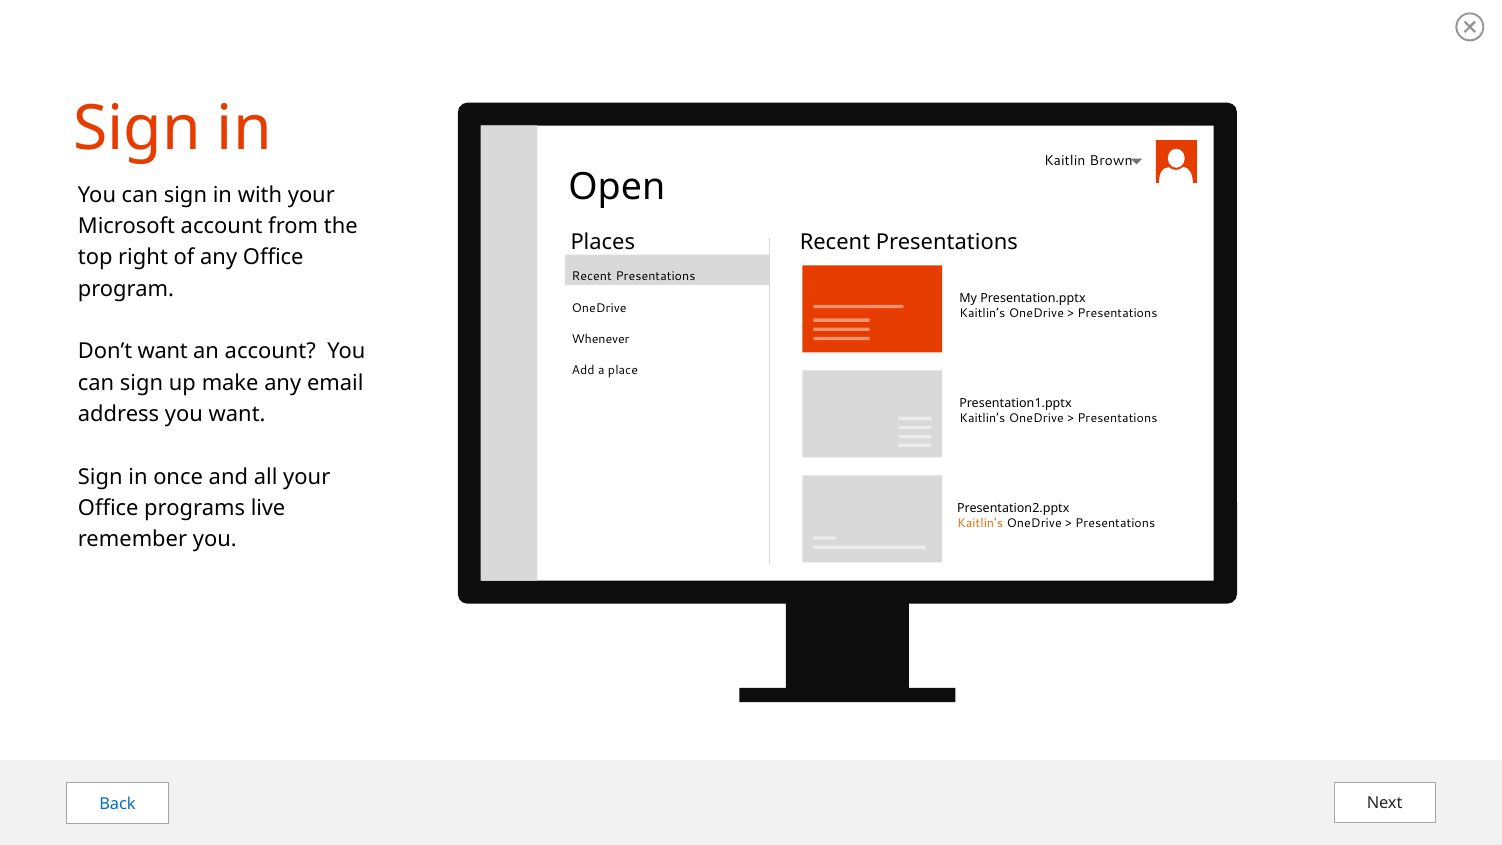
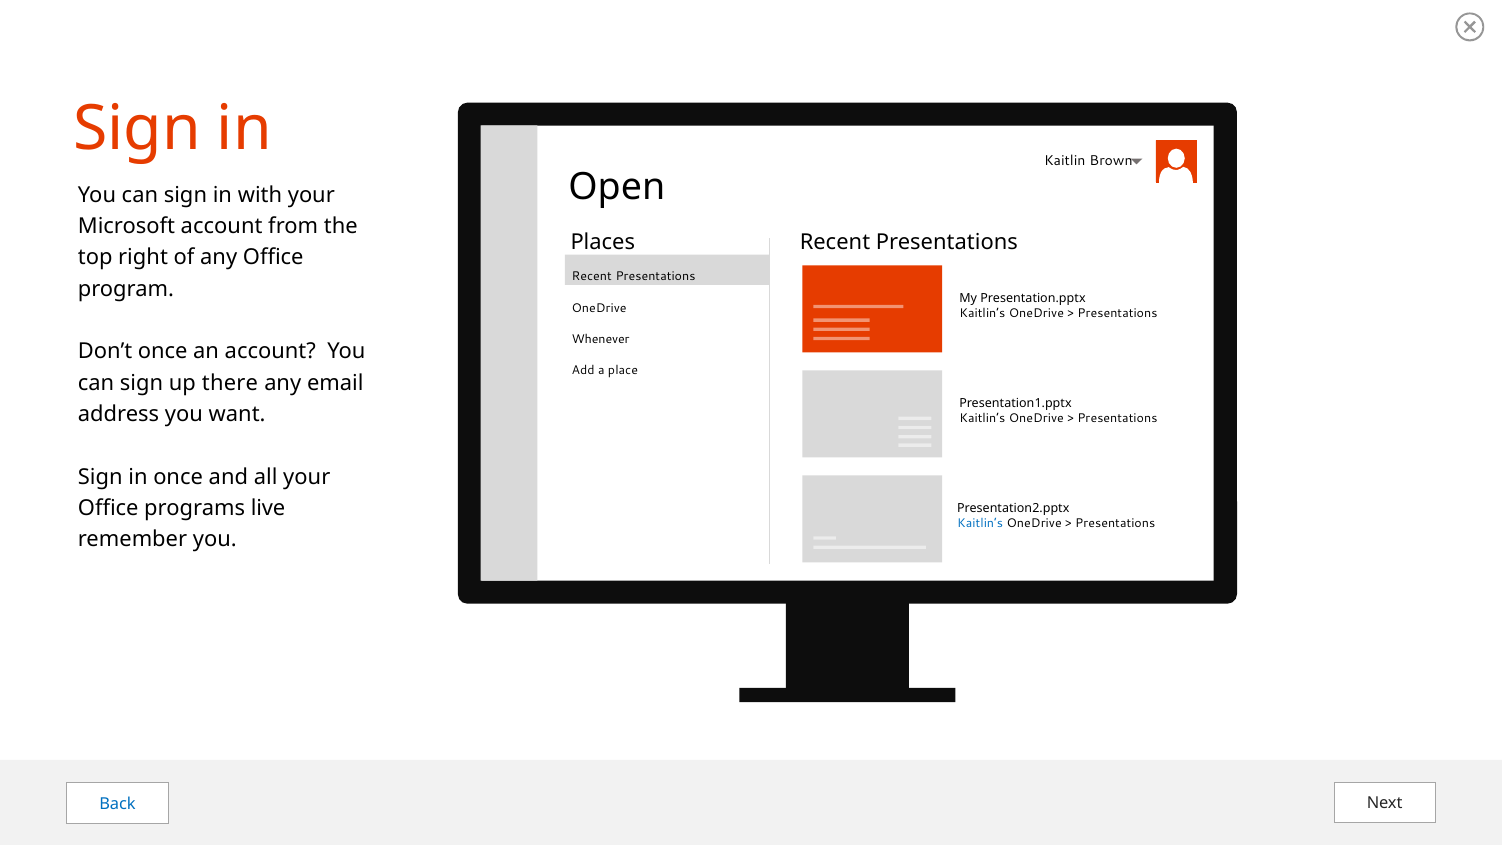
Don’t want: want -> once
make: make -> there
Kaitlin’s at (980, 524) colour: orange -> blue
